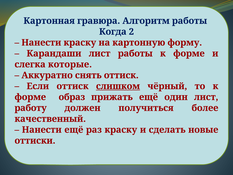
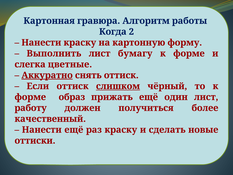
Карандаши: Карандаши -> Выполнить
лист работы: работы -> бумагу
которые: которые -> цветные
Аккуратно underline: none -> present
